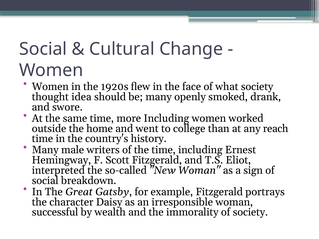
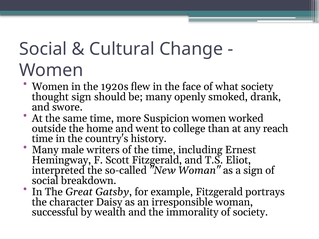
thought idea: idea -> sign
more Including: Including -> Suspicion
